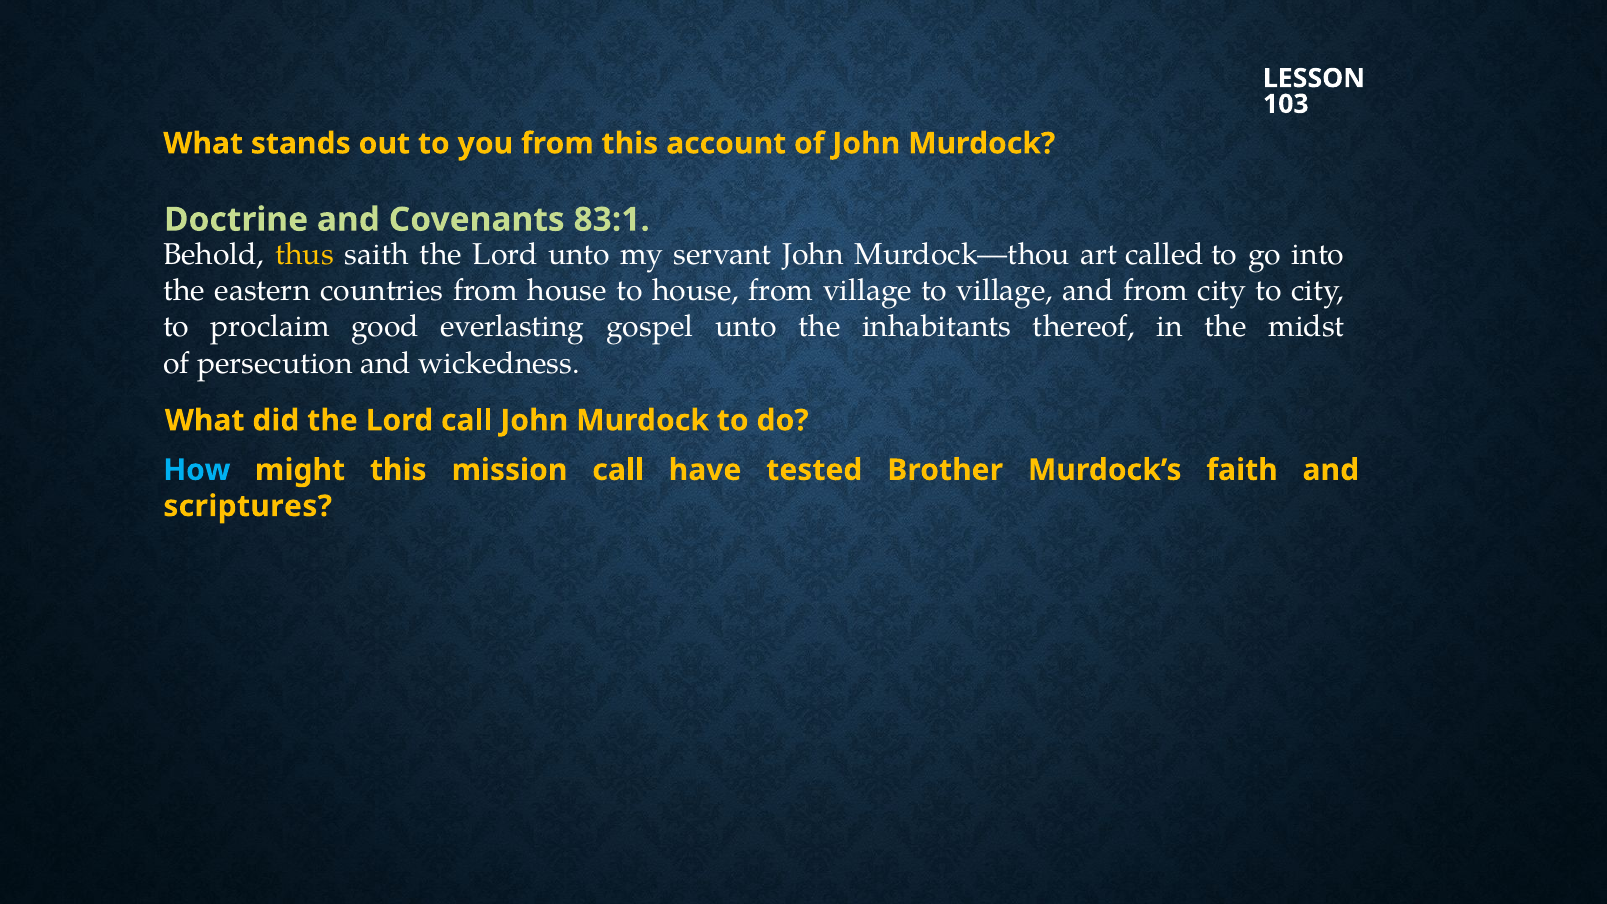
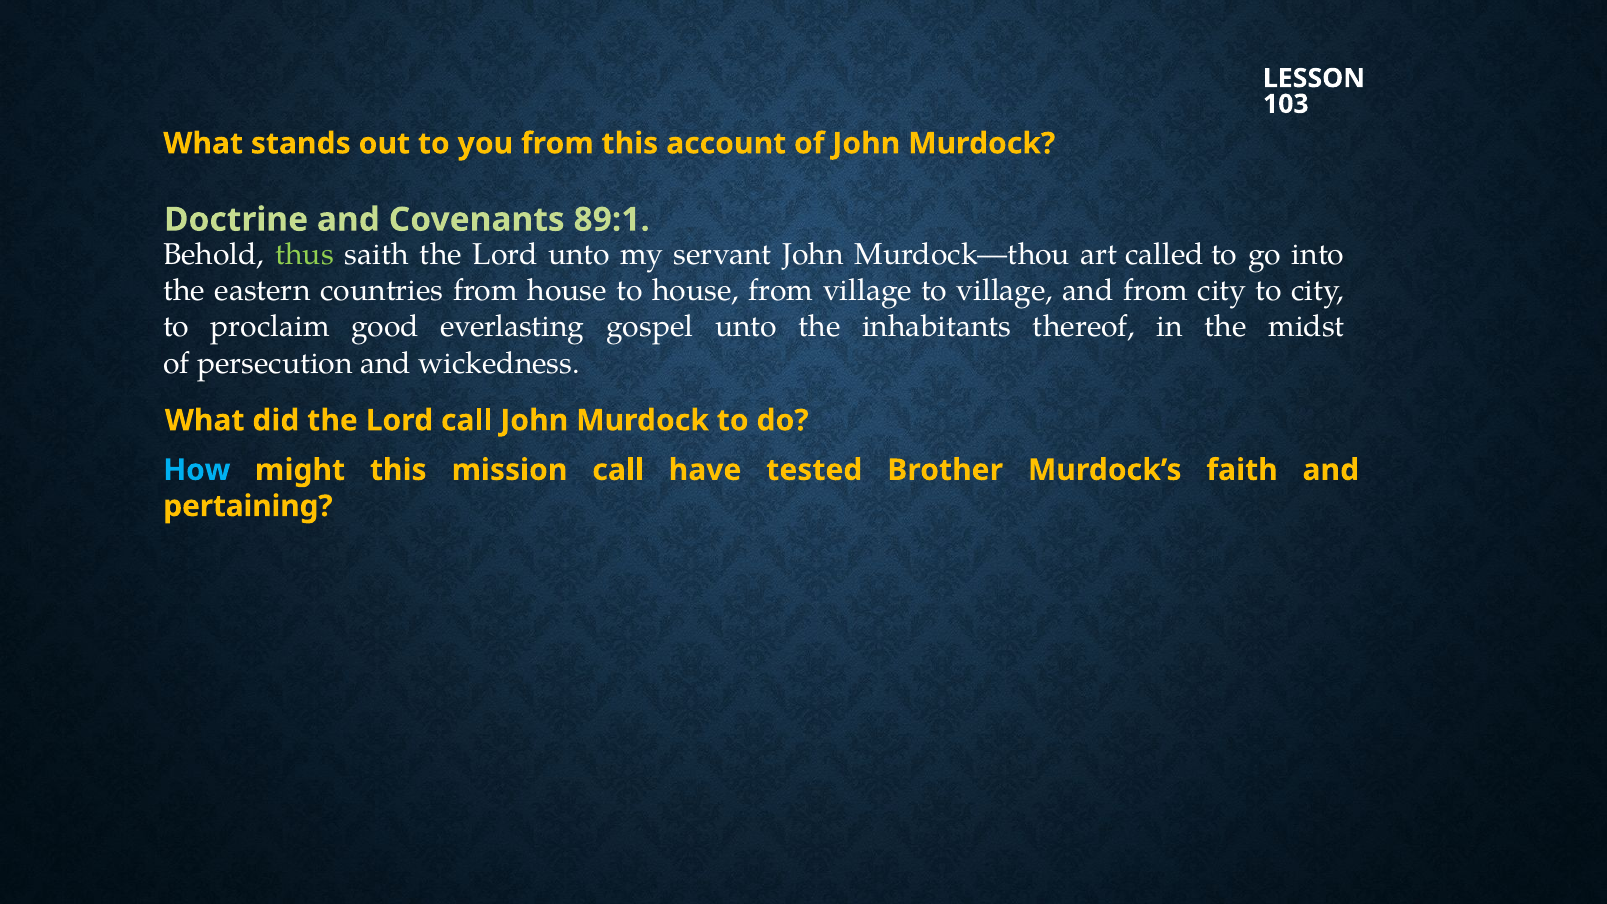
83:1: 83:1 -> 89:1
thus colour: yellow -> light green
scriptures: scriptures -> pertaining
